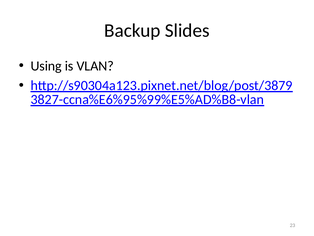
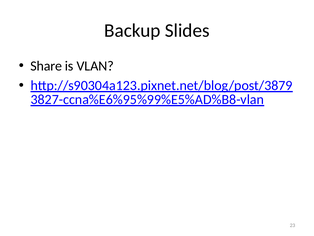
Using: Using -> Share
